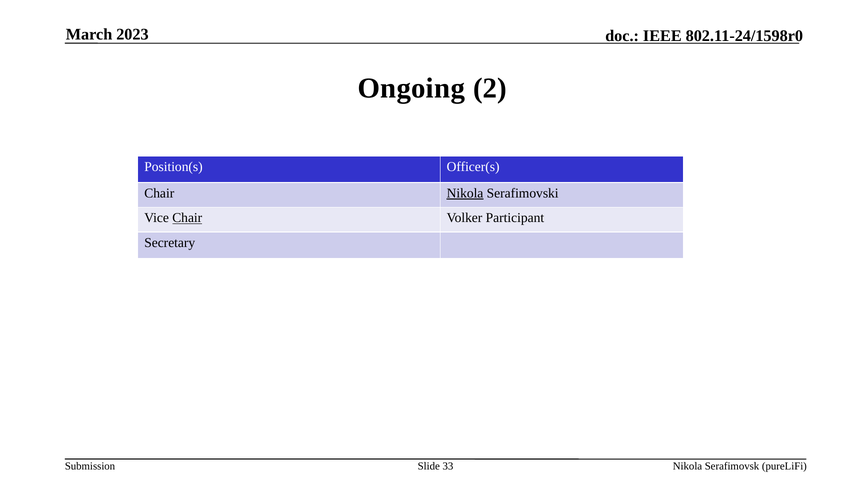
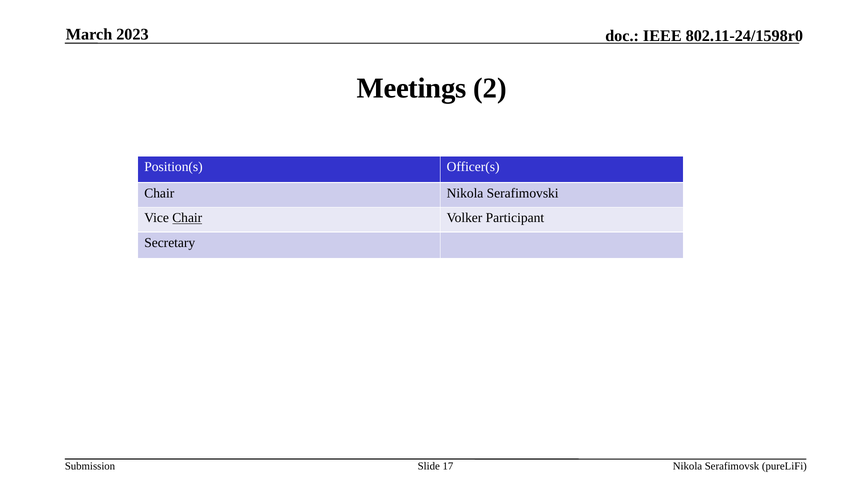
Ongoing: Ongoing -> Meetings
Nikola at (465, 193) underline: present -> none
33: 33 -> 17
